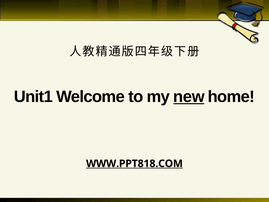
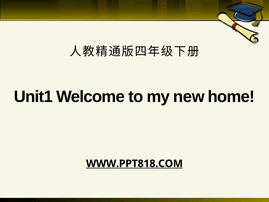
new underline: present -> none
